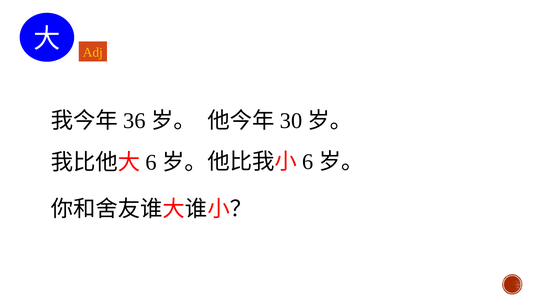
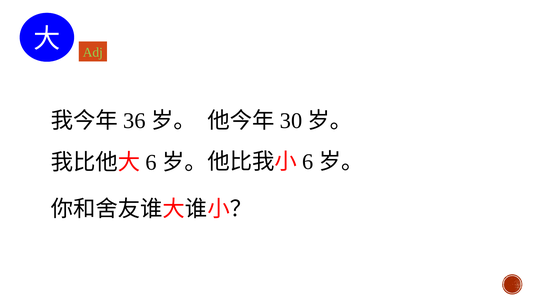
Adj colour: yellow -> light green
